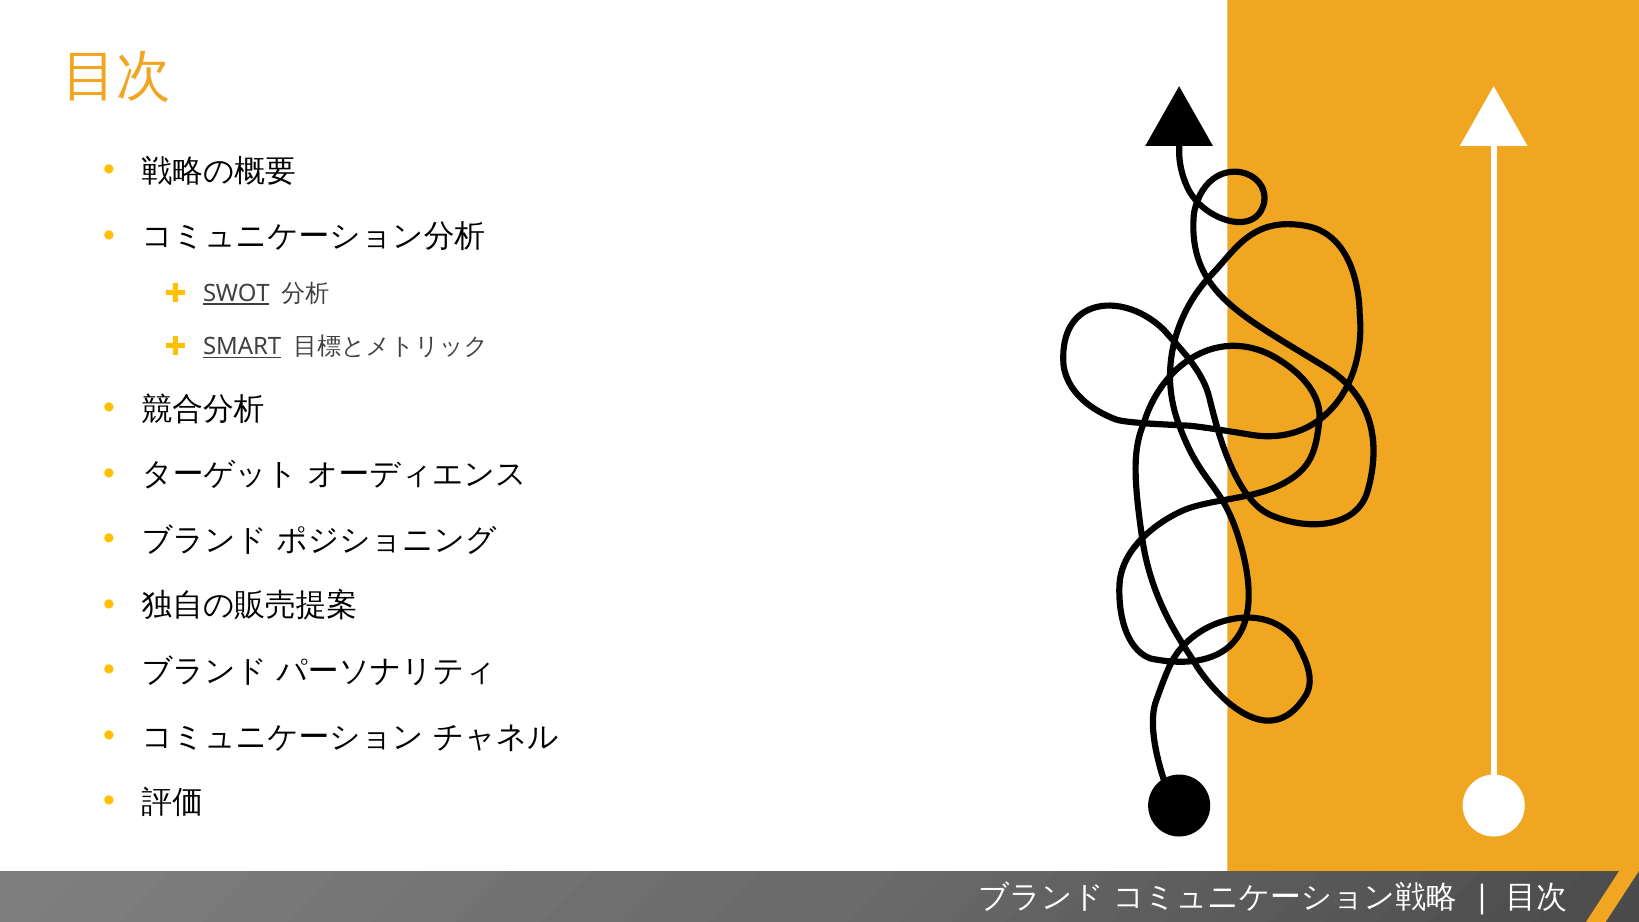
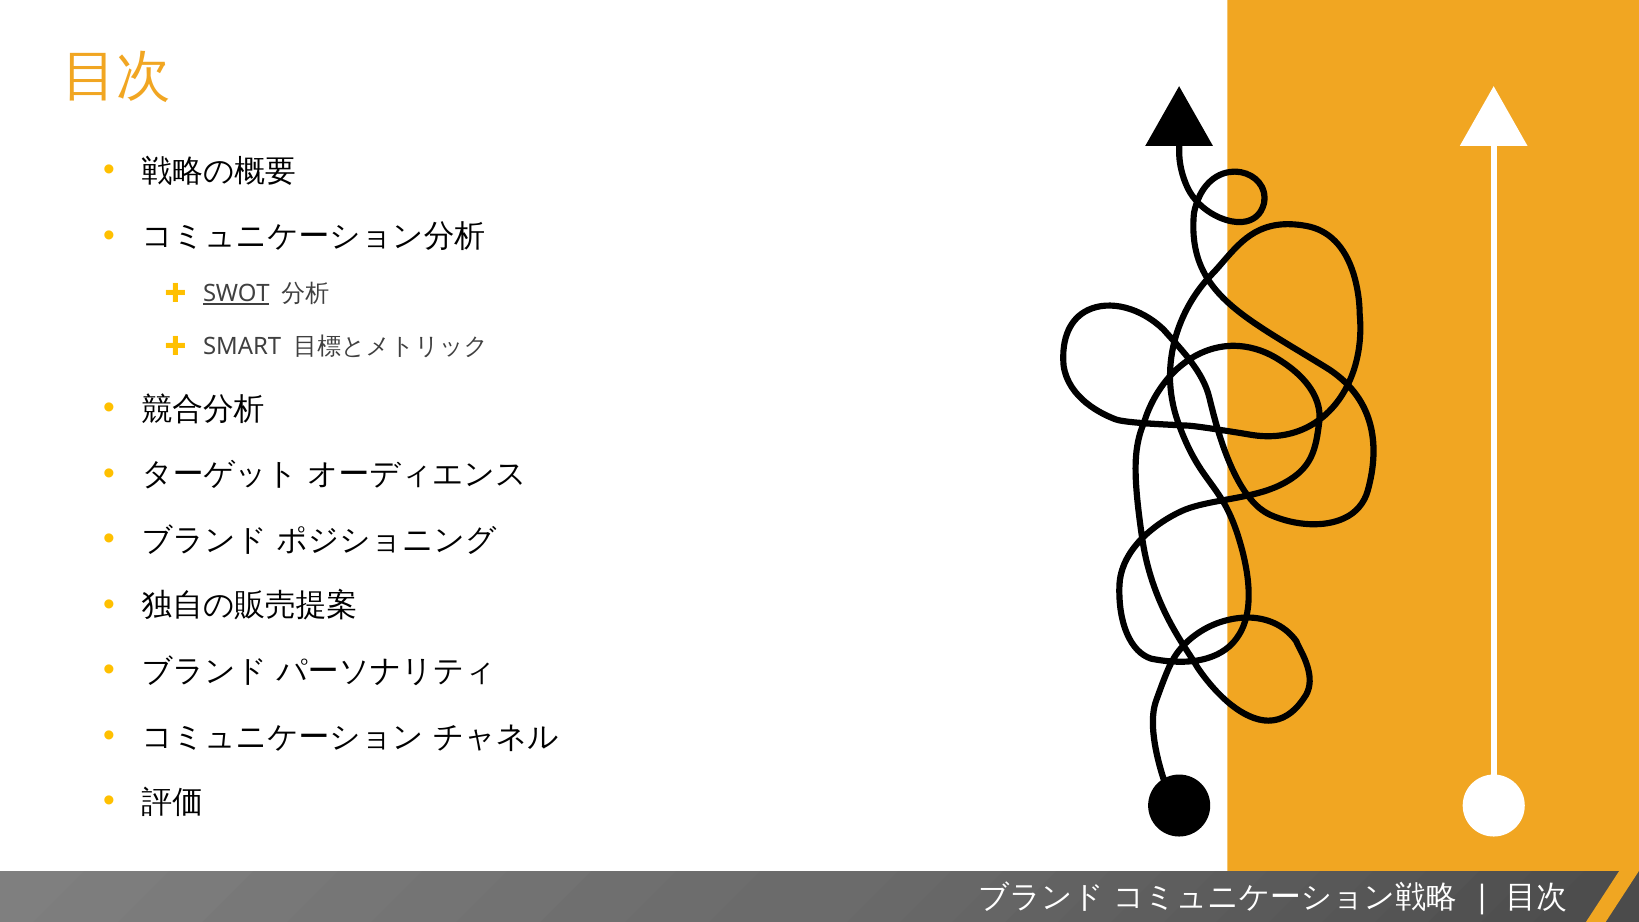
SMART underline: present -> none
